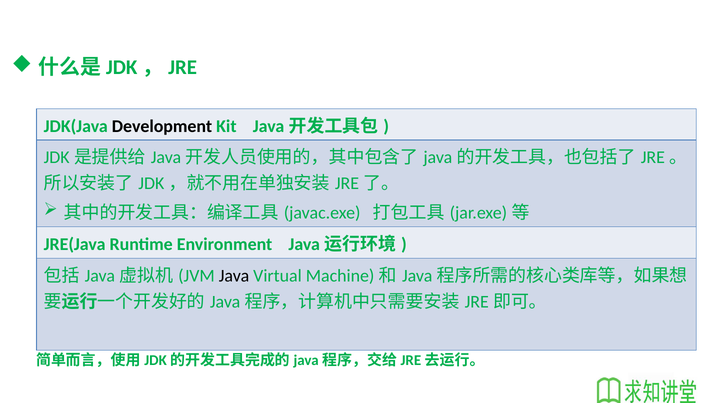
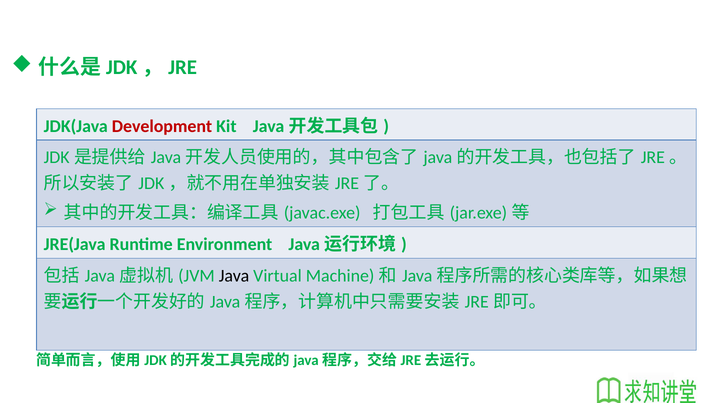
Development colour: black -> red
